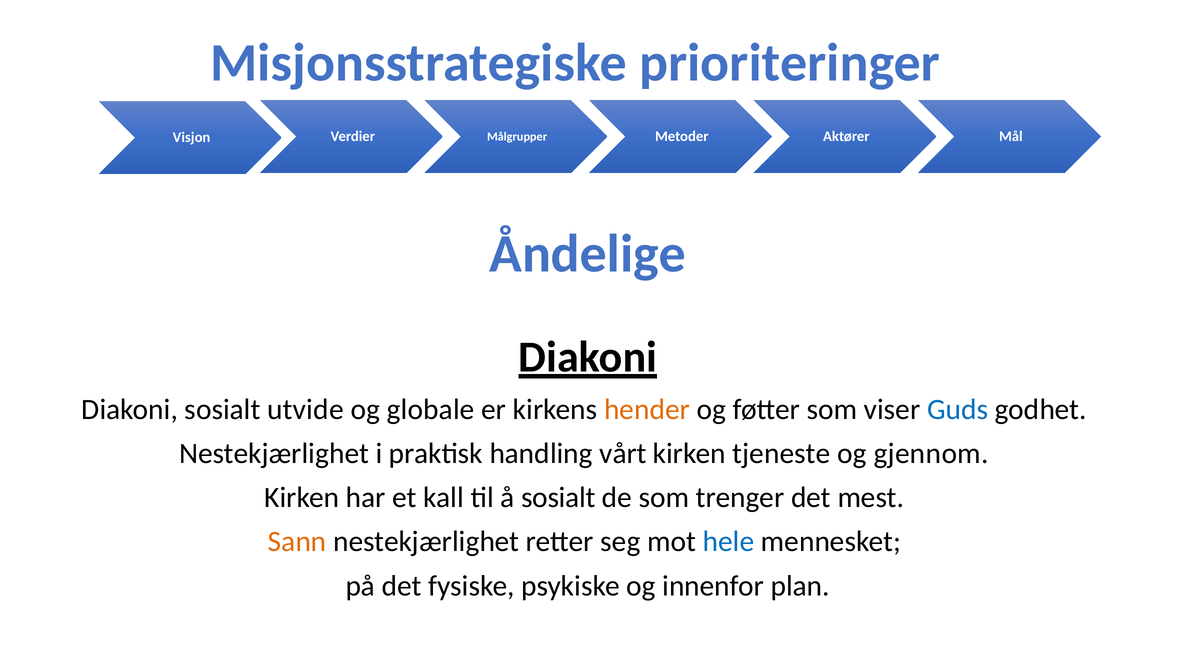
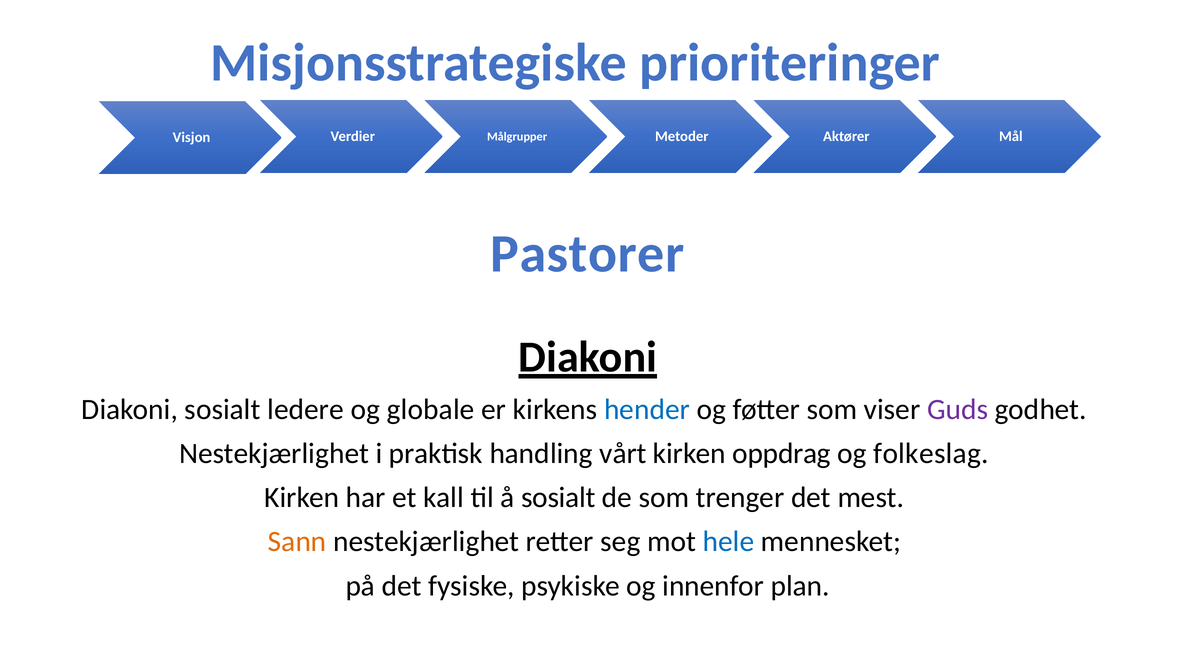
Åndelige: Åndelige -> Pastorer
utvide: utvide -> ledere
hender colour: orange -> blue
Guds colour: blue -> purple
tjeneste: tjeneste -> oppdrag
gjennom: gjennom -> folkeslag
